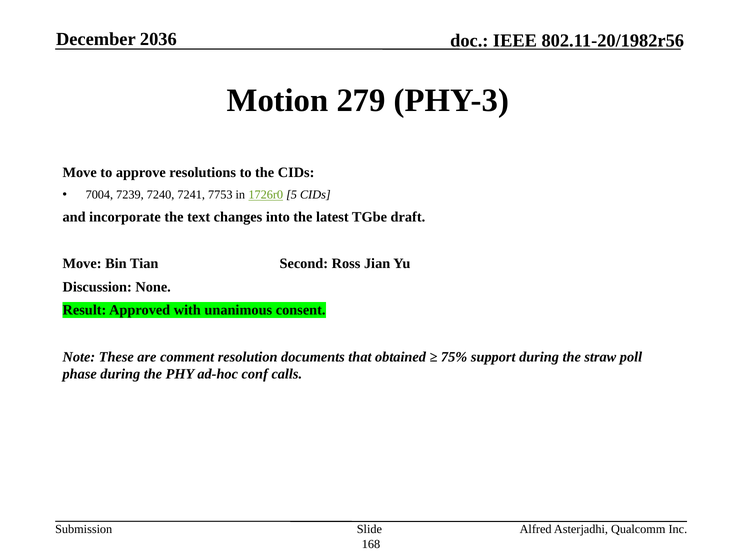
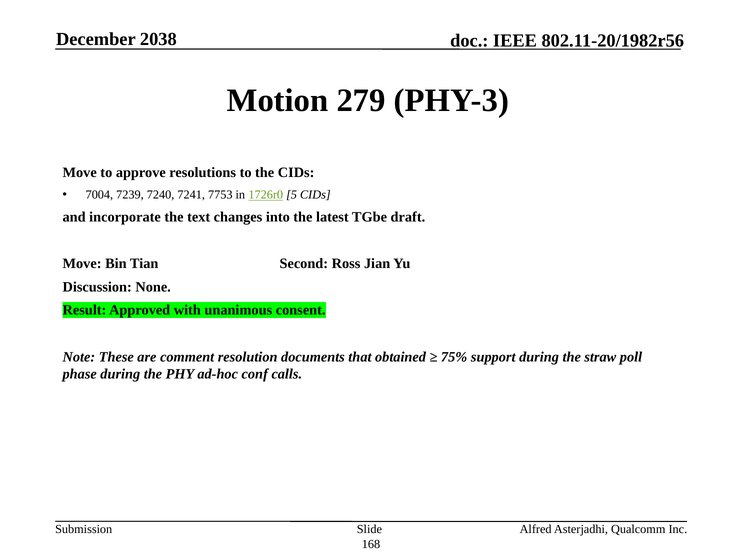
2036: 2036 -> 2038
